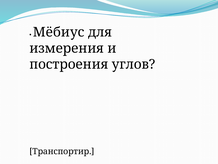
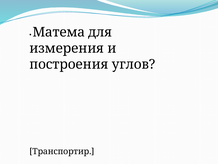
Мёбиус: Мёбиус -> Матема
